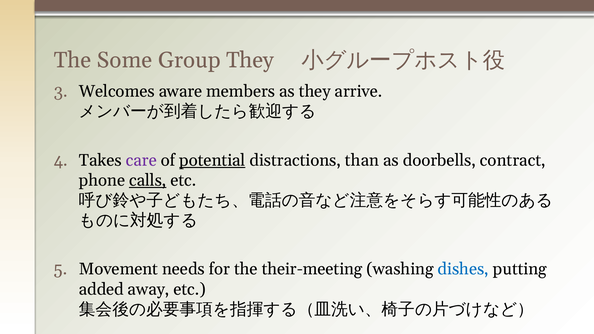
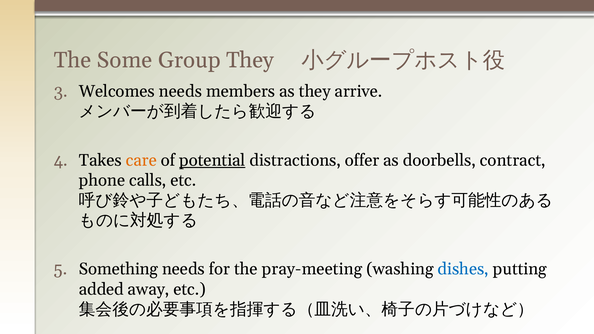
Welcomes aware: aware -> needs
care colour: purple -> orange
than: than -> offer
calls underline: present -> none
Movement: Movement -> Something
their-meeting: their-meeting -> pray-meeting
